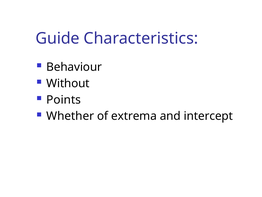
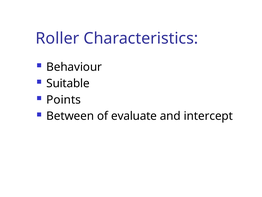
Guide: Guide -> Roller
Without: Without -> Suitable
Whether: Whether -> Between
extrema: extrema -> evaluate
